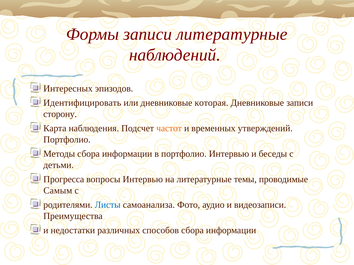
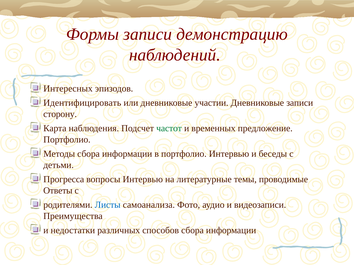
записи литературные: литературные -> демонстрацию
которая: которая -> участии
частот colour: orange -> green
утверждений: утверждений -> предложение
Самым: Самым -> Ответы
